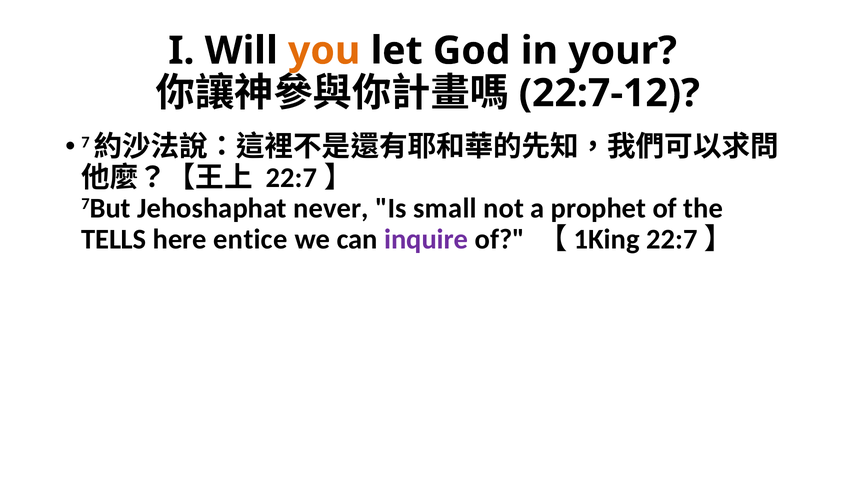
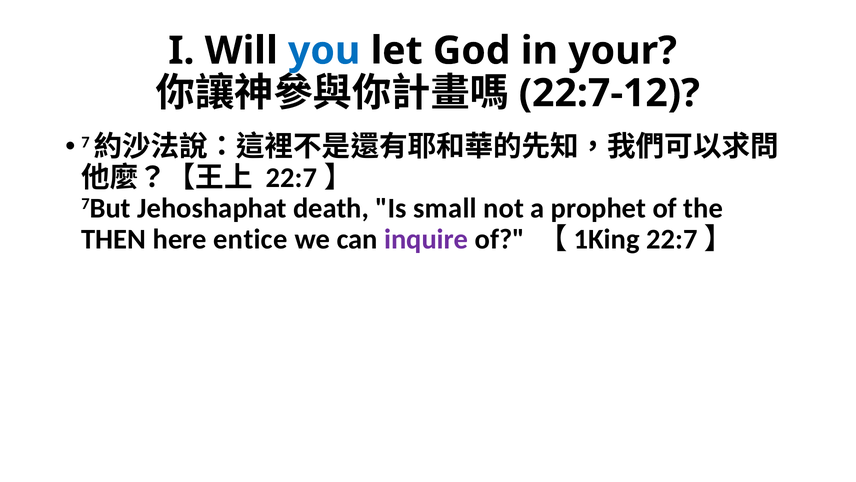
you colour: orange -> blue
never: never -> death
TELLS: TELLS -> THEN
